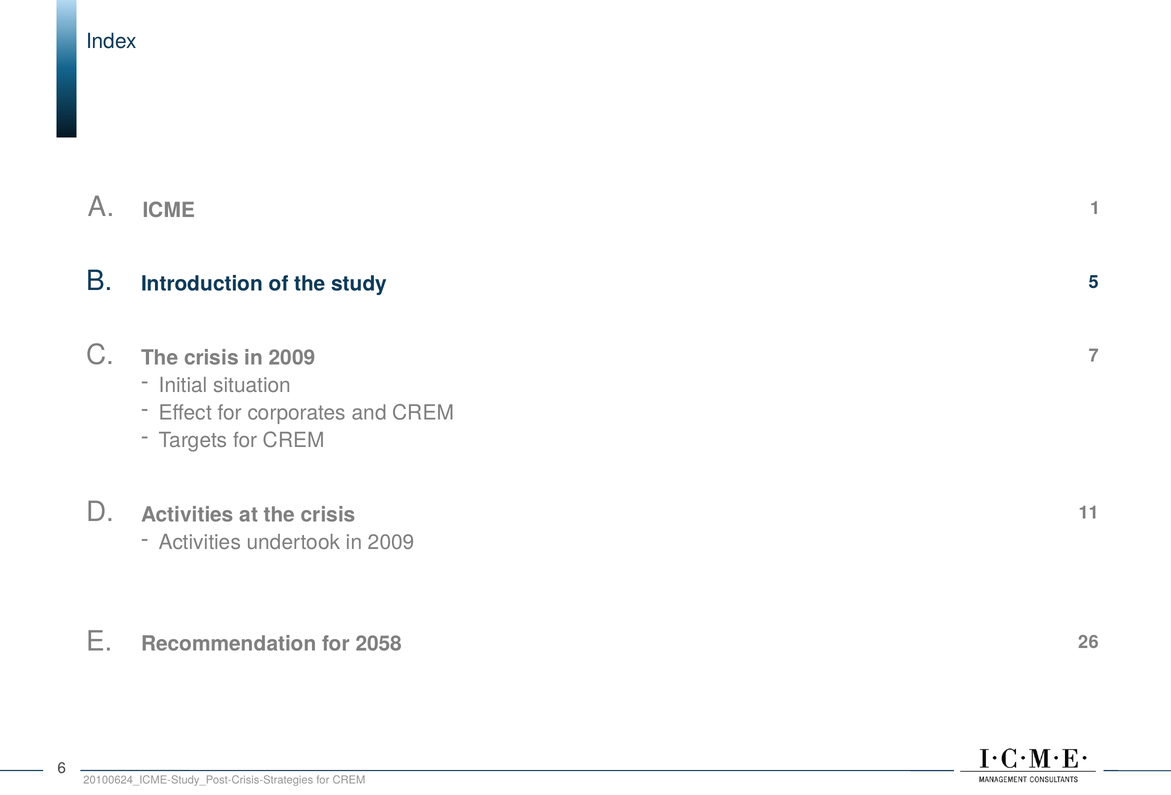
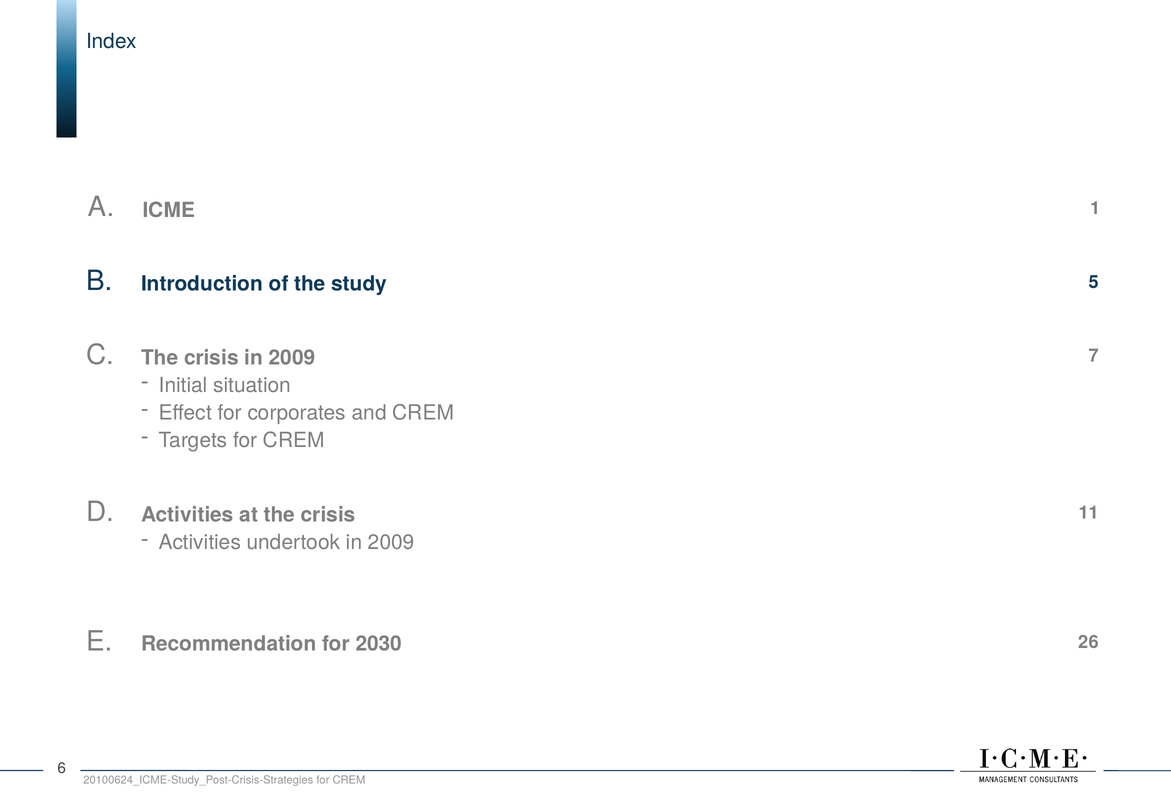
2058: 2058 -> 2030
